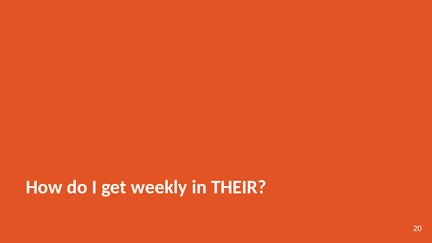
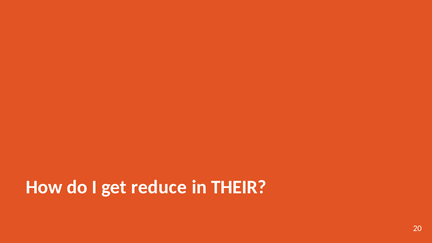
weekly: weekly -> reduce
